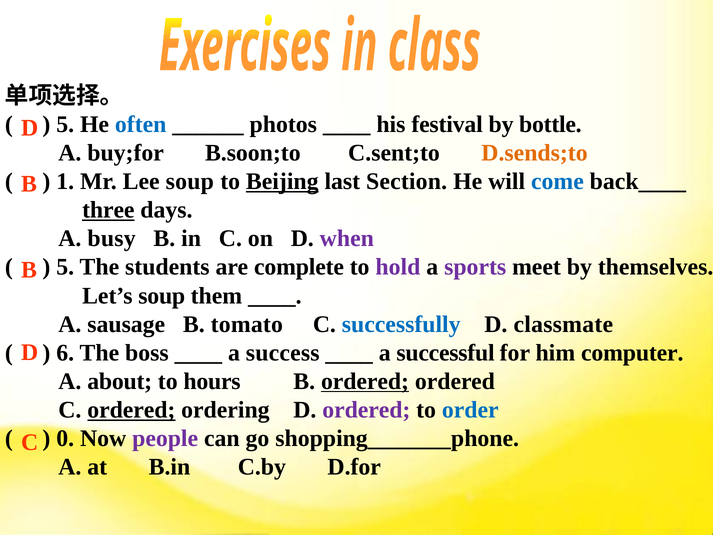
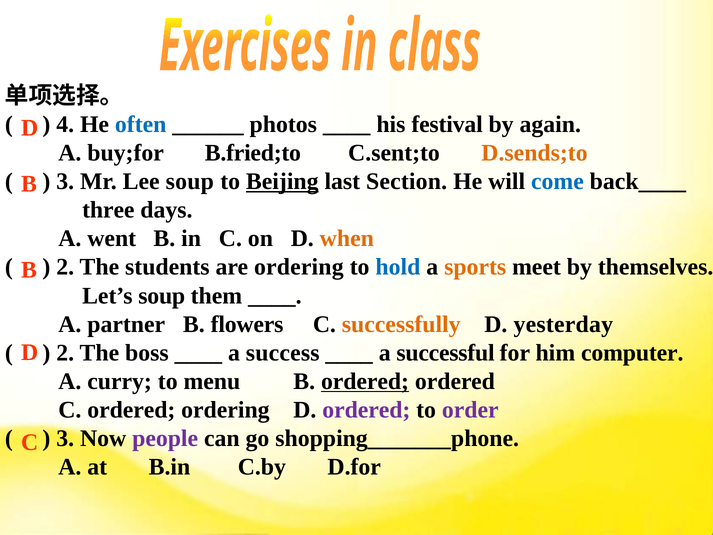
5 at (65, 124): 5 -> 4
bottle: bottle -> again
B.soon;to: B.soon;to -> B.fried;to
1 at (65, 181): 1 -> 3
three underline: present -> none
busy: busy -> went
when colour: purple -> orange
5 at (65, 267): 5 -> 2
are complete: complete -> ordering
hold colour: purple -> blue
sports colour: purple -> orange
sausage: sausage -> partner
tomato: tomato -> flowers
successfully colour: blue -> orange
classmate: classmate -> yesterday
6 at (65, 353): 6 -> 2
about: about -> curry
hours: hours -> menu
ordered at (131, 410) underline: present -> none
order colour: blue -> purple
0 at (65, 438): 0 -> 3
